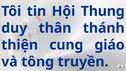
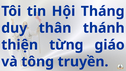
Thung: Thung -> Tháng
cung: cung -> từng
